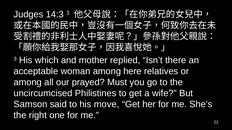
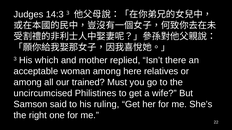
prayed: prayed -> trained
move: move -> ruling
